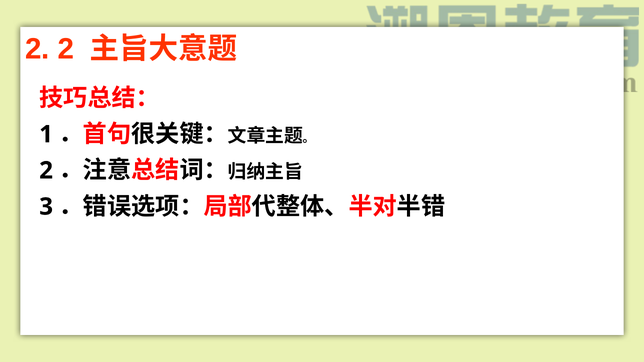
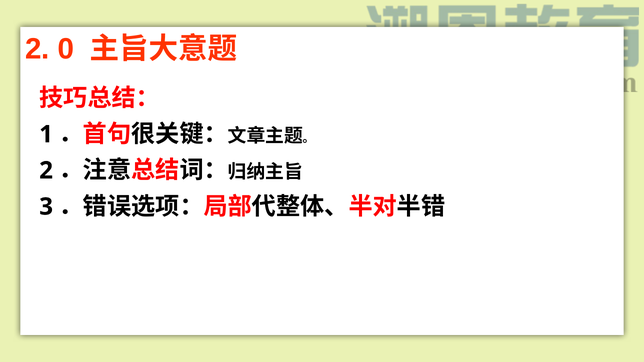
2 2: 2 -> 0
